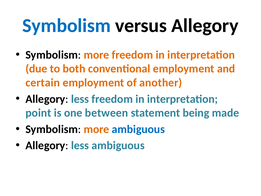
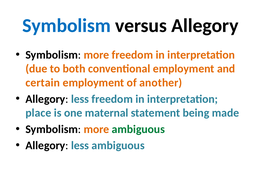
point: point -> place
between: between -> maternal
ambiguous at (138, 129) colour: blue -> green
